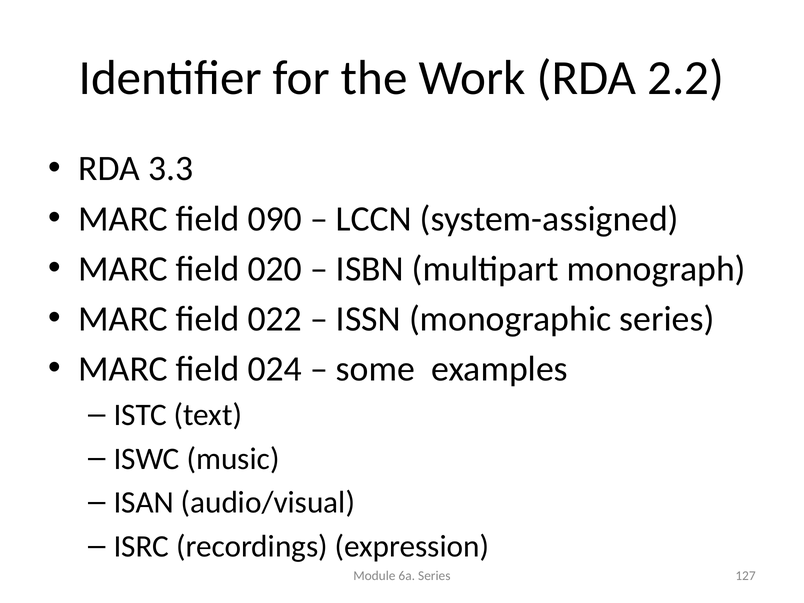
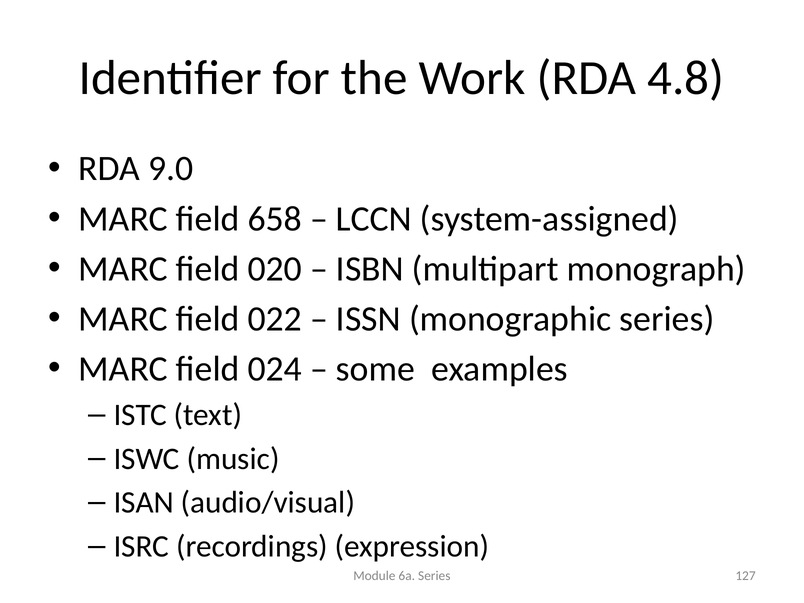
2.2: 2.2 -> 4.8
3.3: 3.3 -> 9.0
090: 090 -> 658
